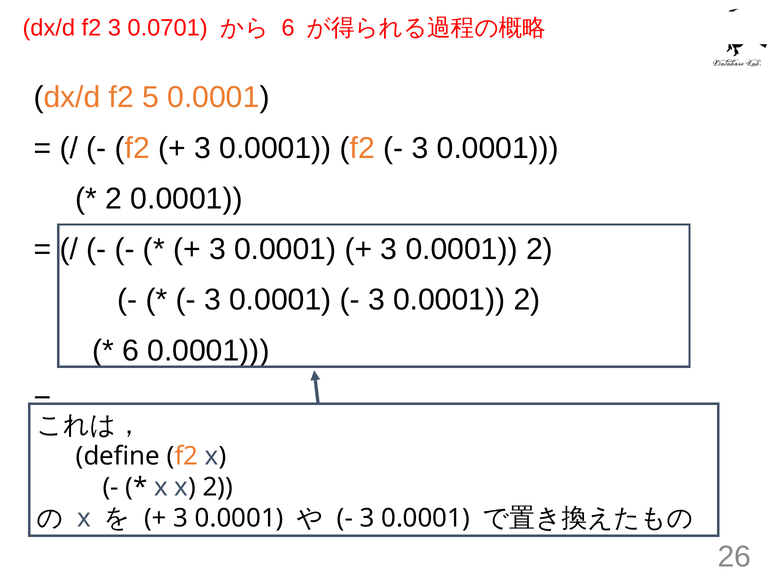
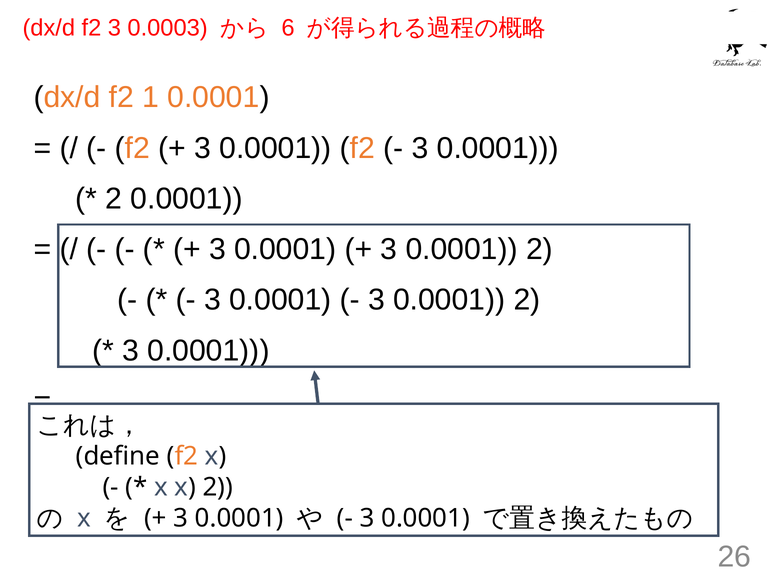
0.0701: 0.0701 -> 0.0003
5: 5 -> 1
6 at (131, 351): 6 -> 3
